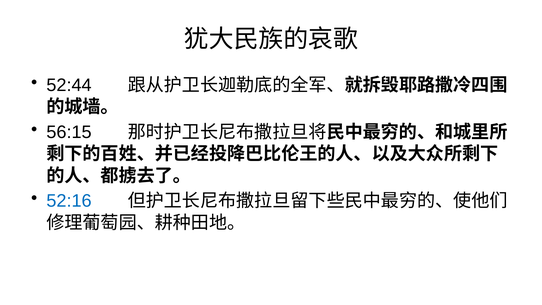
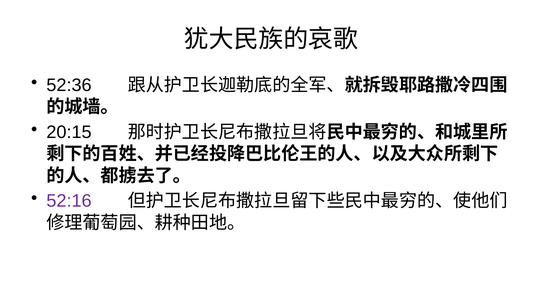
52:44: 52:44 -> 52:36
56:15: 56:15 -> 20:15
52:16 colour: blue -> purple
